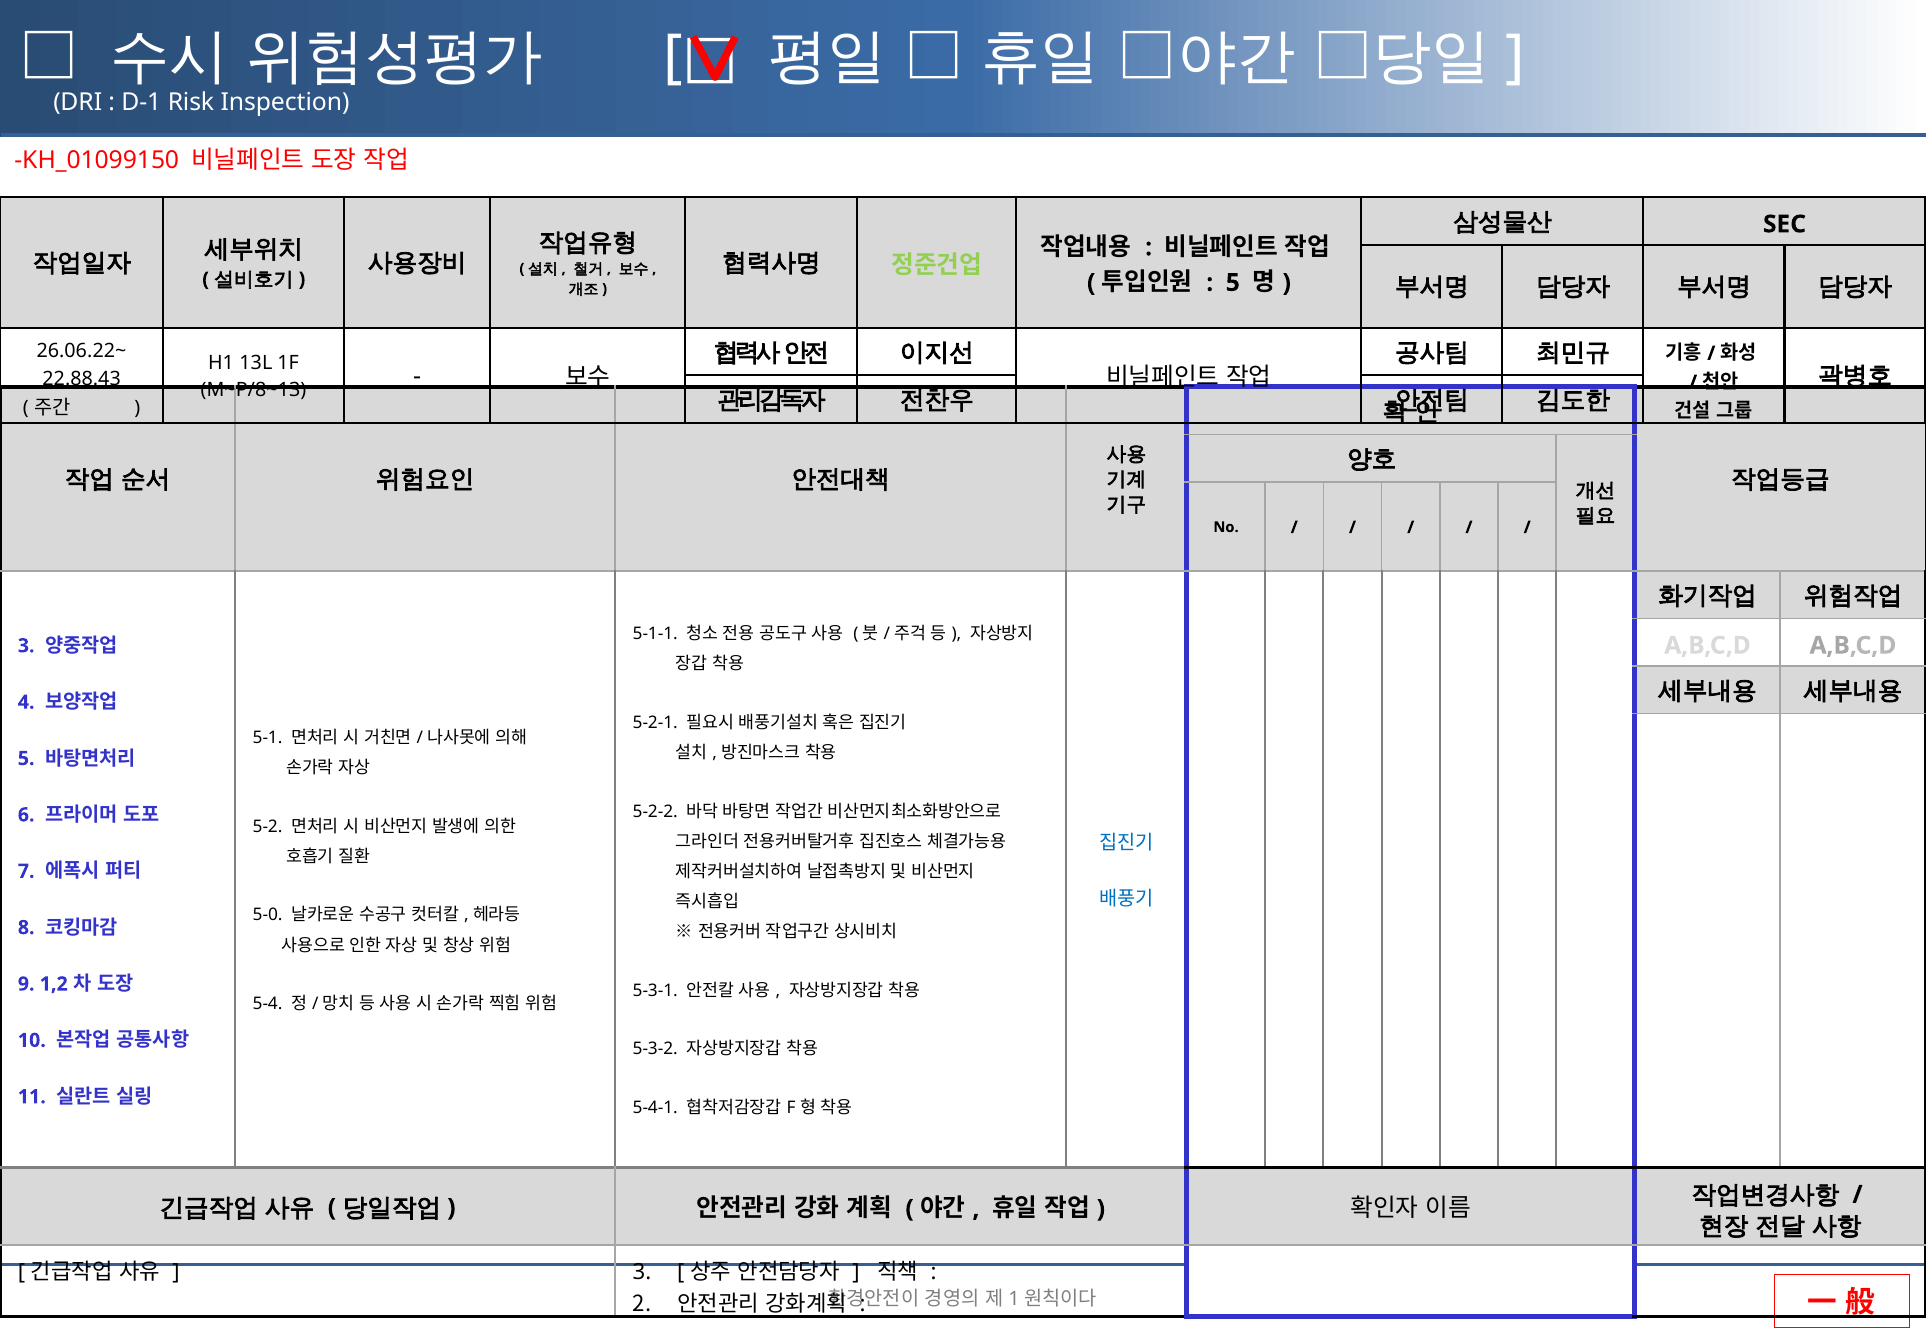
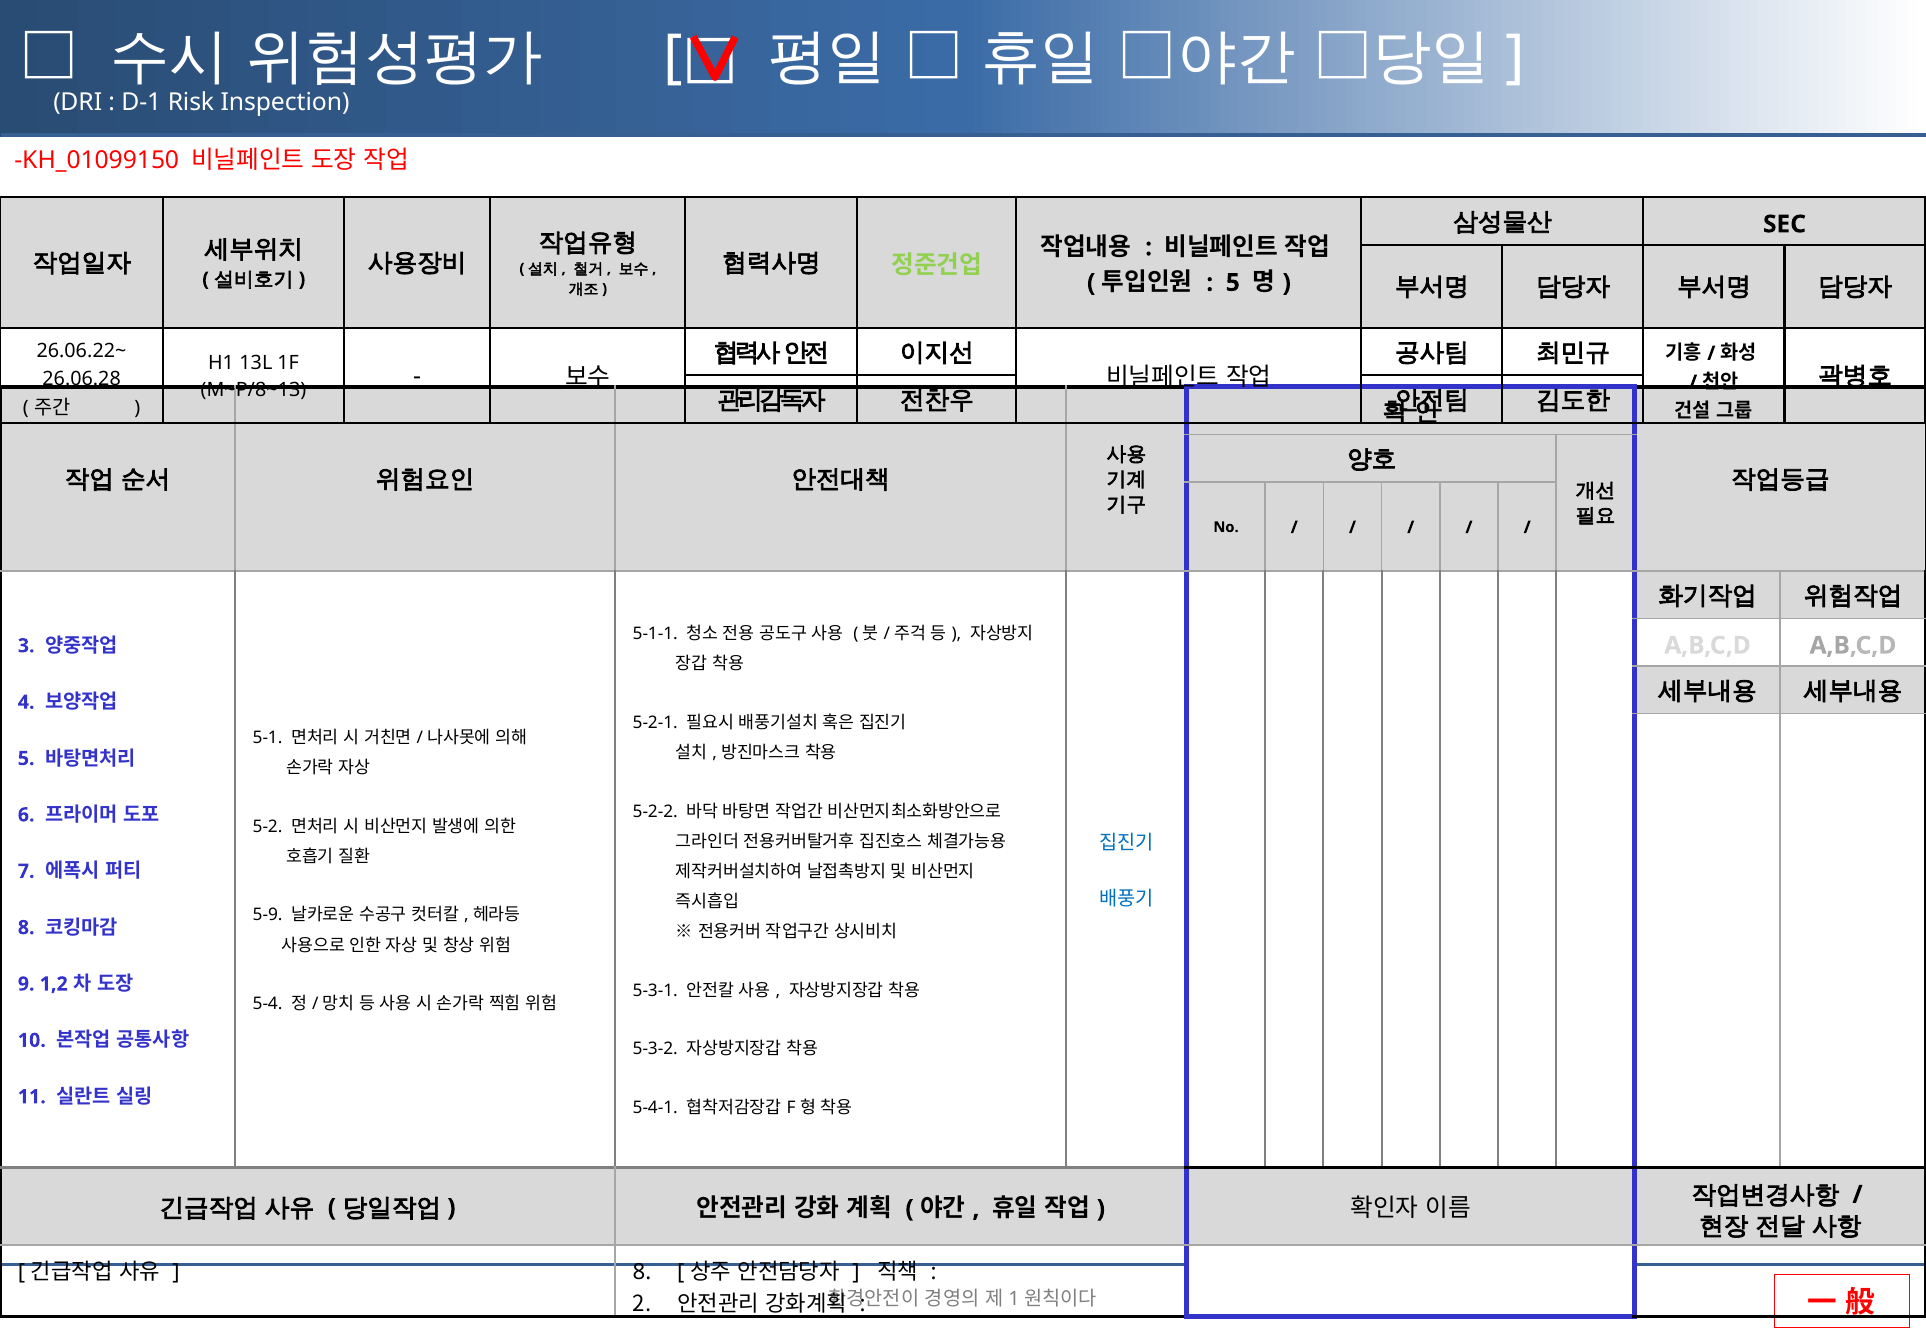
22.88.43: 22.88.43 -> 26.06.28
5-0: 5-0 -> 5-9
3 at (642, 1271): 3 -> 8
